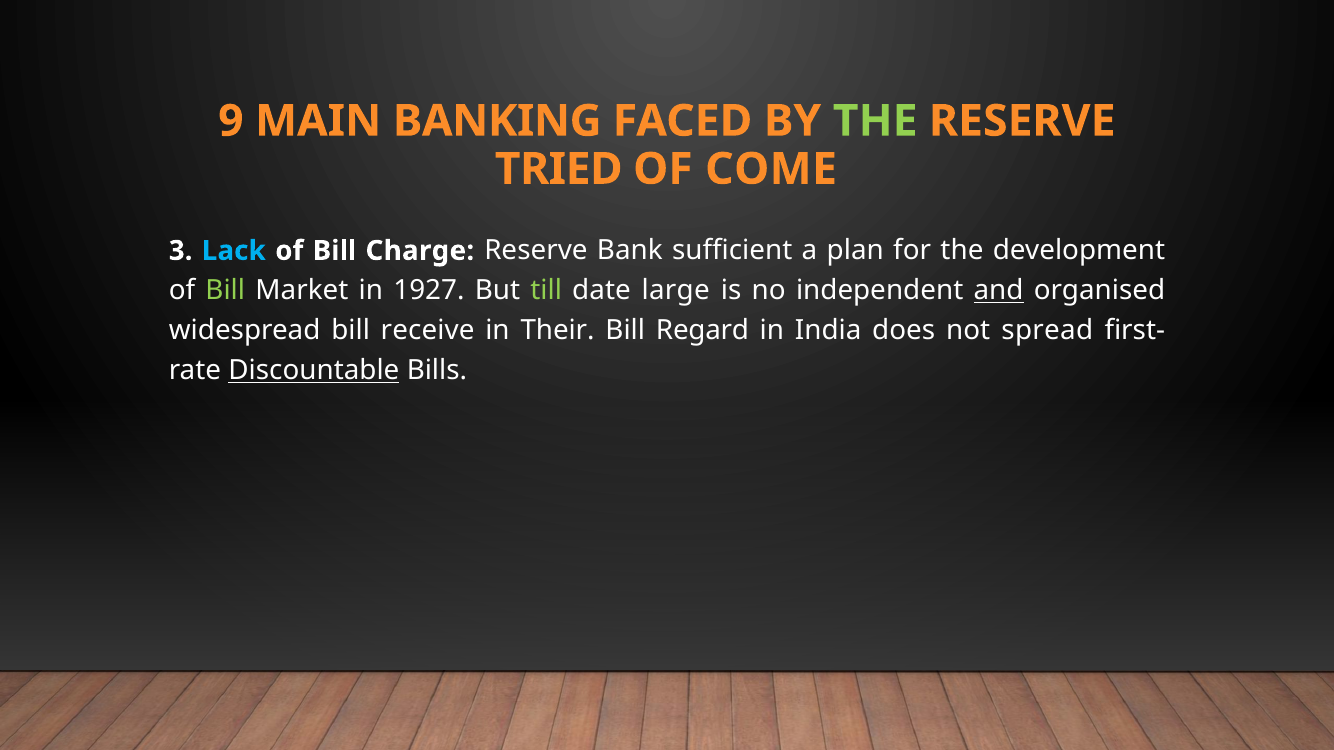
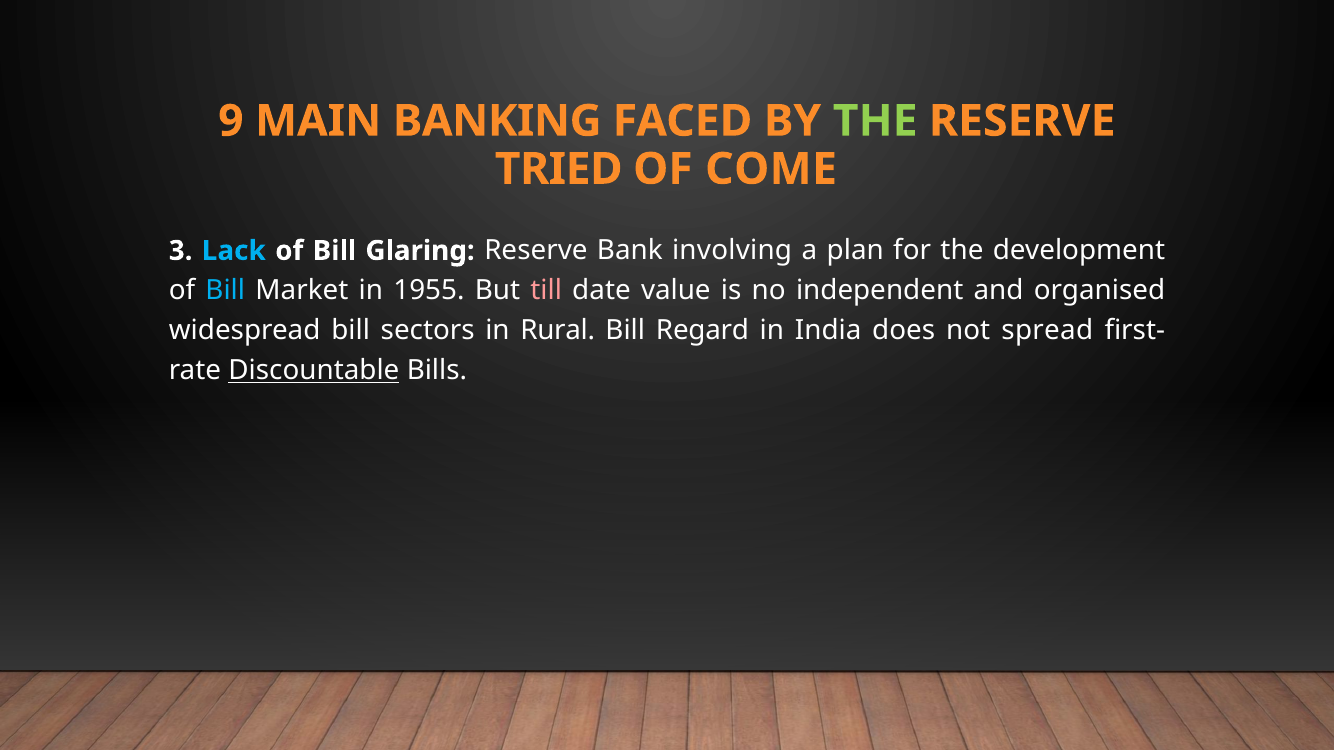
Charge: Charge -> Glaring
sufficient: sufficient -> involving
Bill at (225, 291) colour: light green -> light blue
1927: 1927 -> 1955
till colour: light green -> pink
large: large -> value
and underline: present -> none
receive: receive -> sectors
Their: Their -> Rural
